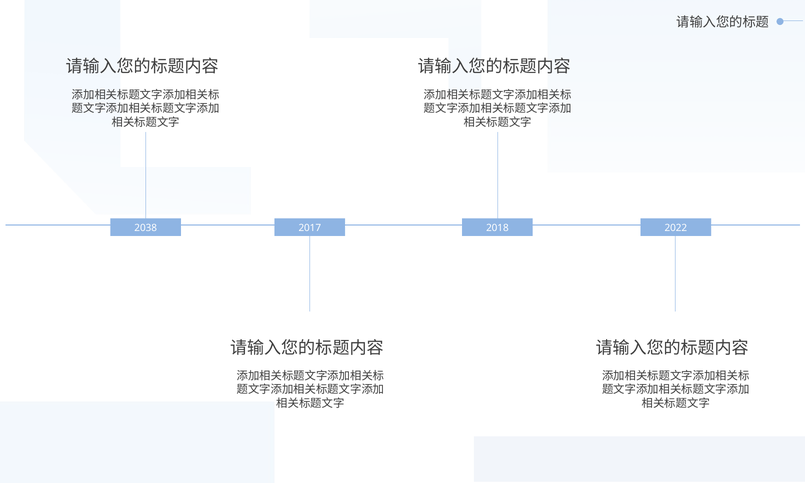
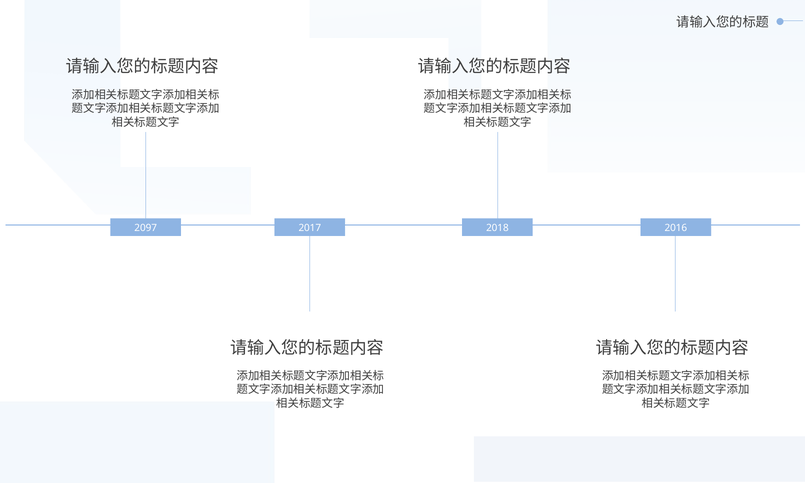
2038: 2038 -> 2097
2022: 2022 -> 2016
